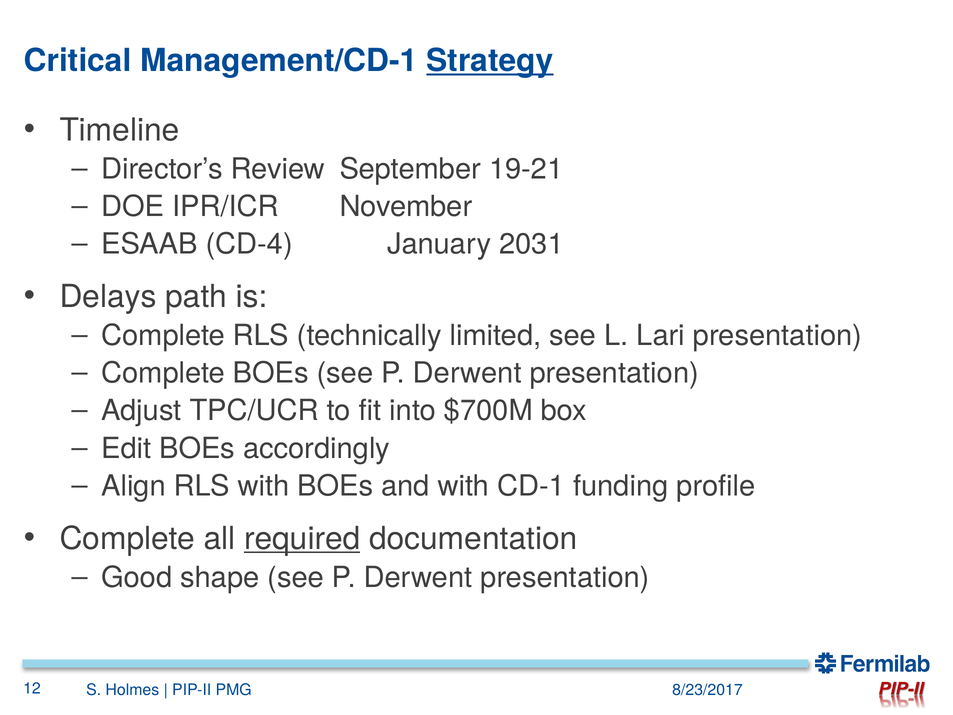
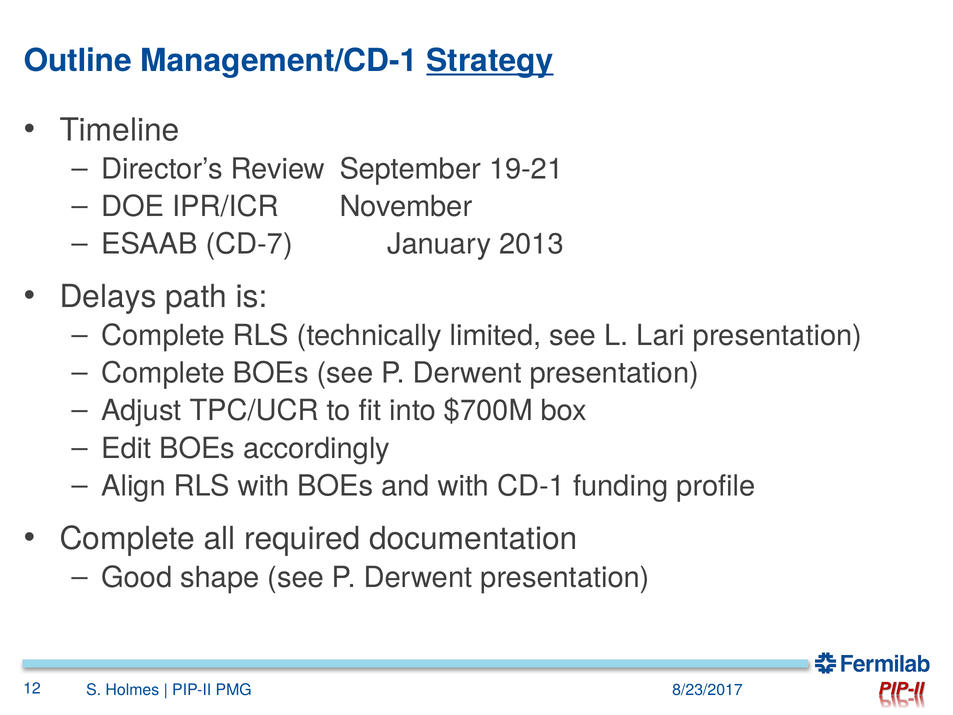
Critical: Critical -> Outline
CD-4: CD-4 -> CD-7
2031: 2031 -> 2013
required underline: present -> none
